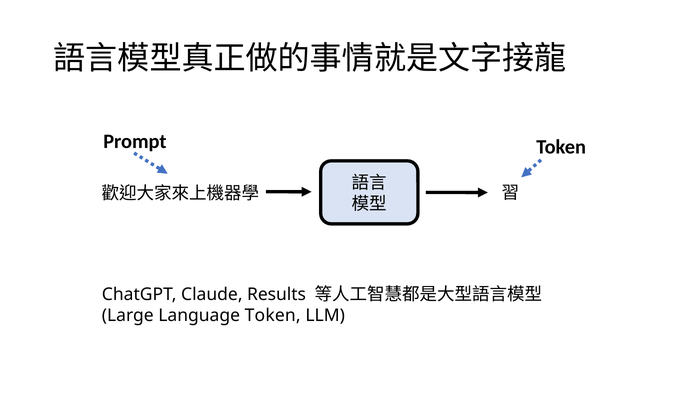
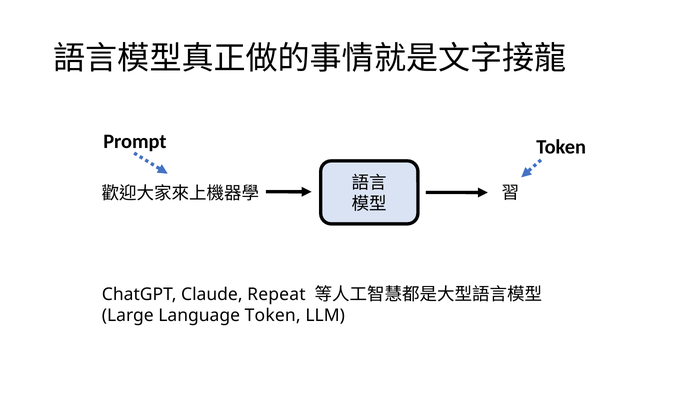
Results: Results -> Repeat
